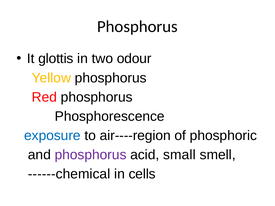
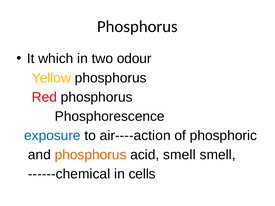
glottis: glottis -> which
air----region: air----region -> air----action
phosphorus at (91, 155) colour: purple -> orange
acid small: small -> smell
